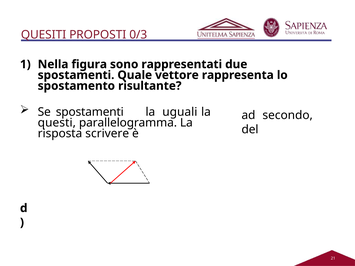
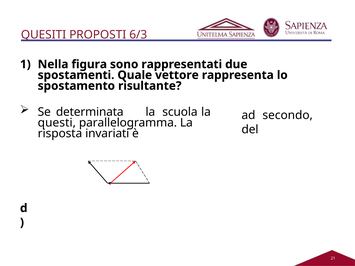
0/3: 0/3 -> 6/3
Se spostamenti: spostamenti -> determinata
uguali: uguali -> scuola
scrivere: scrivere -> invariati
